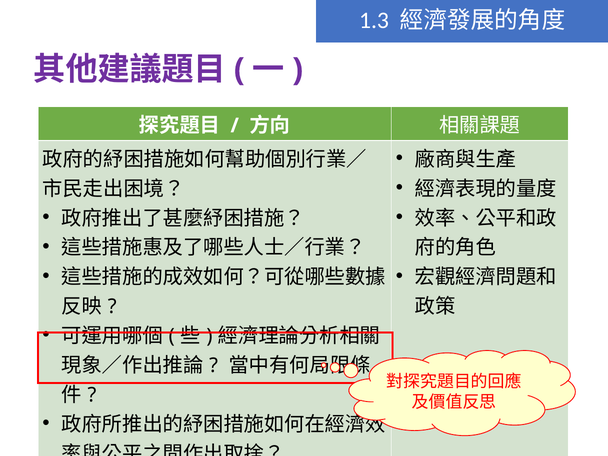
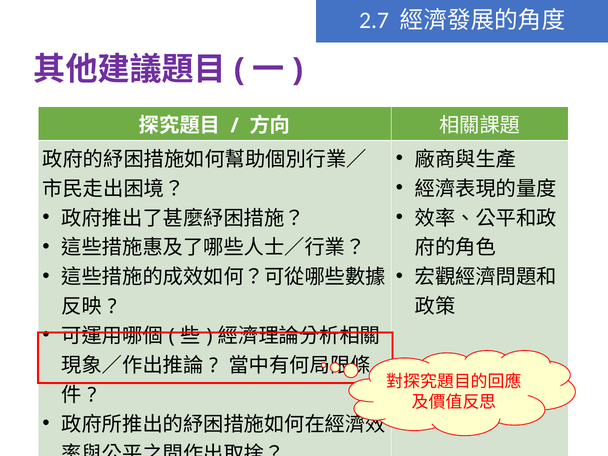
1.3: 1.3 -> 2.7
